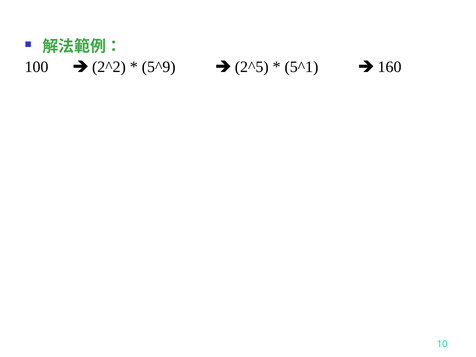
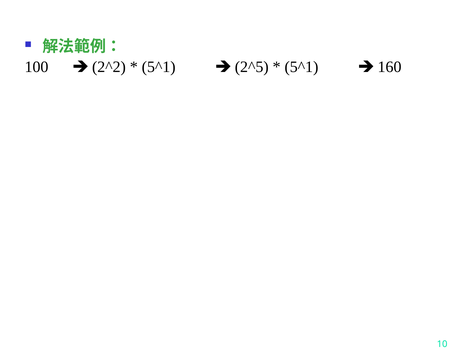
5^9 at (159, 67): 5^9 -> 5^1
